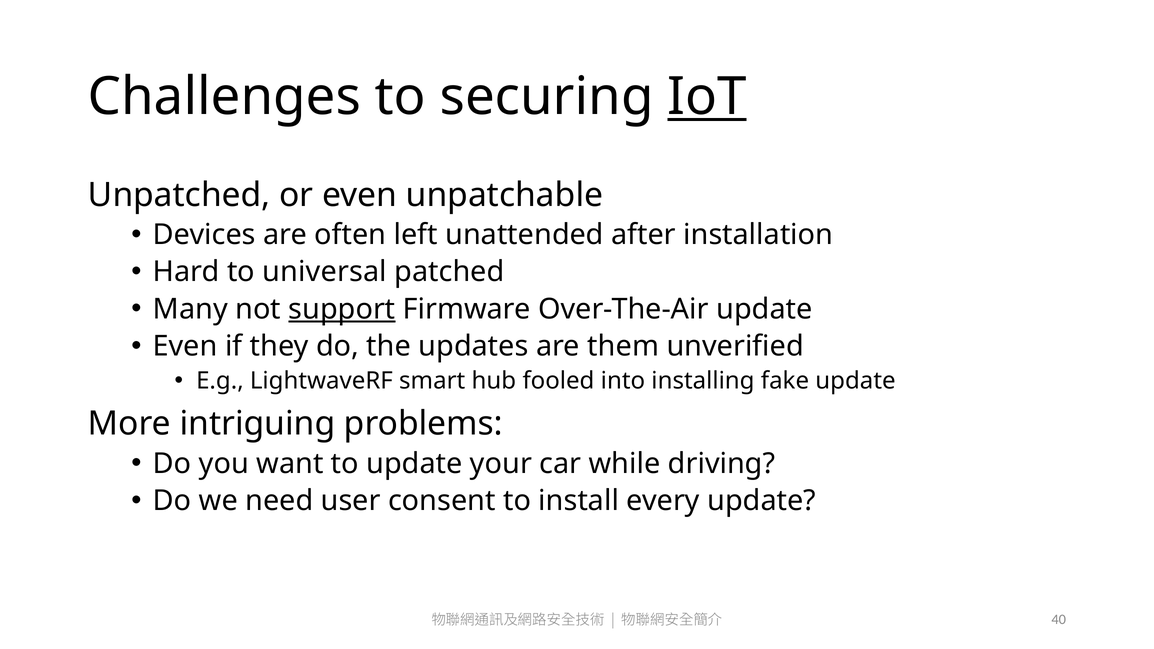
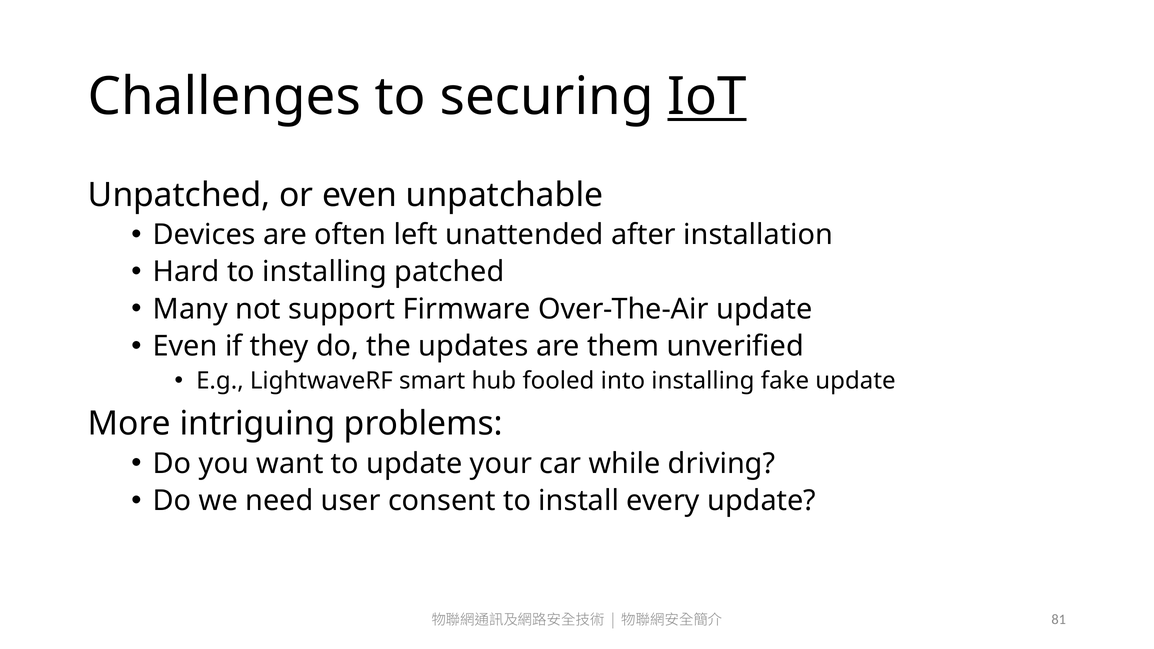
to universal: universal -> installing
support underline: present -> none
40: 40 -> 81
